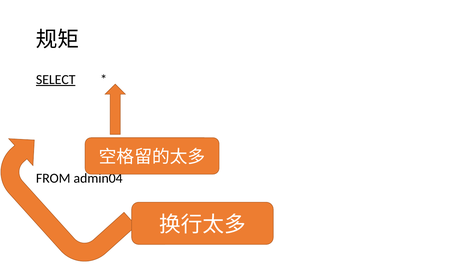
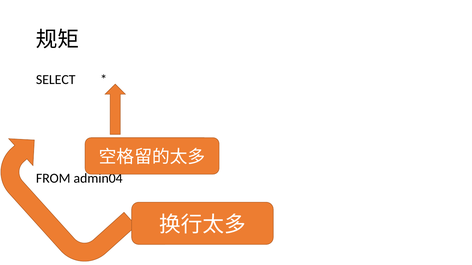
SELECT underline: present -> none
